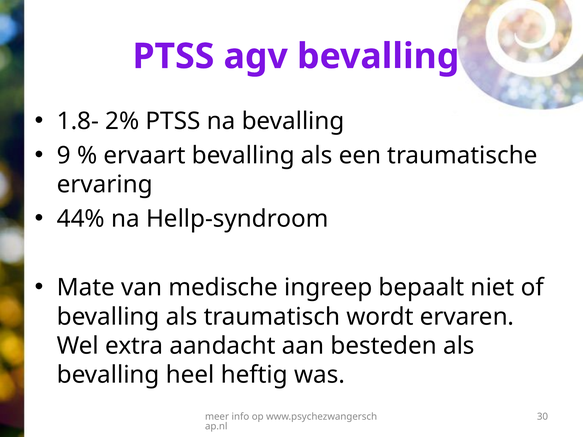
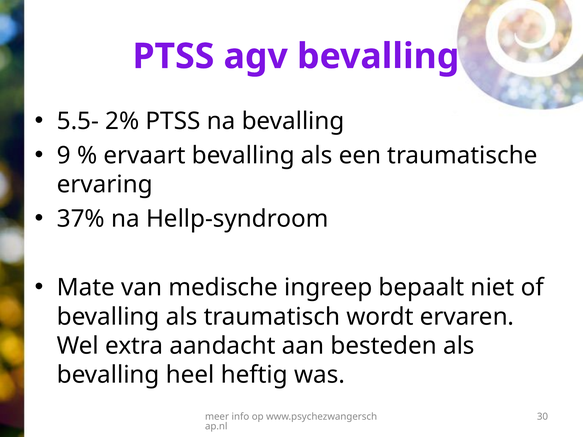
1.8-: 1.8- -> 5.5-
44%: 44% -> 37%
